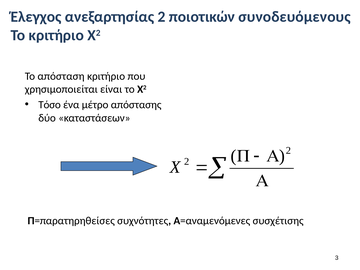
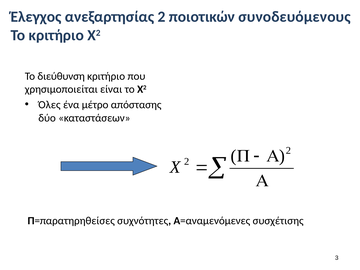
απόσταση: απόσταση -> διεύθυνση
Τόσο: Τόσο -> Όλες
